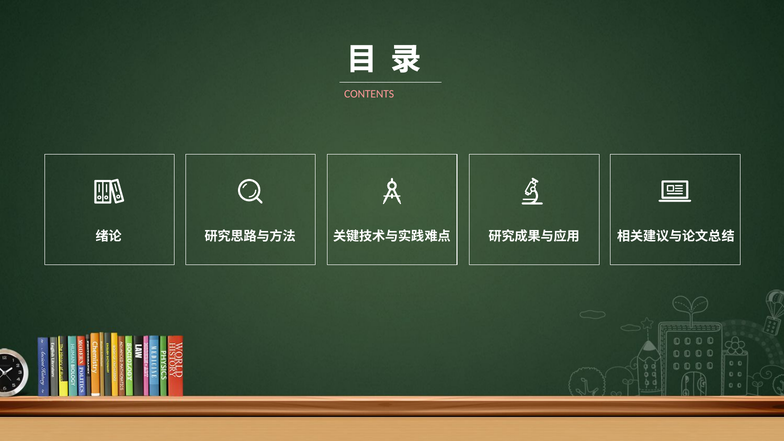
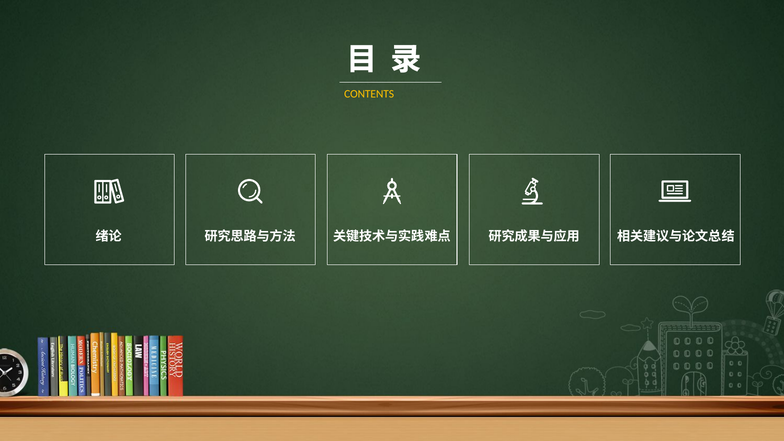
CONTENTS colour: pink -> yellow
